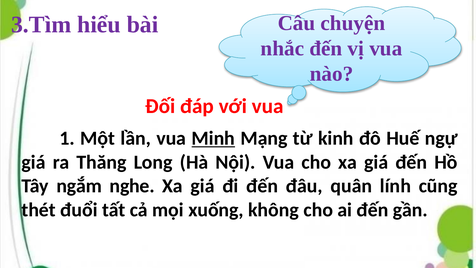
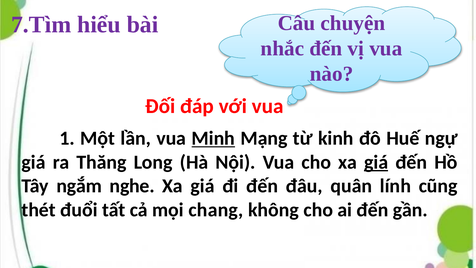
3.Tìm: 3.Tìm -> 7.Tìm
giá at (376, 162) underline: none -> present
xuống: xuống -> chang
